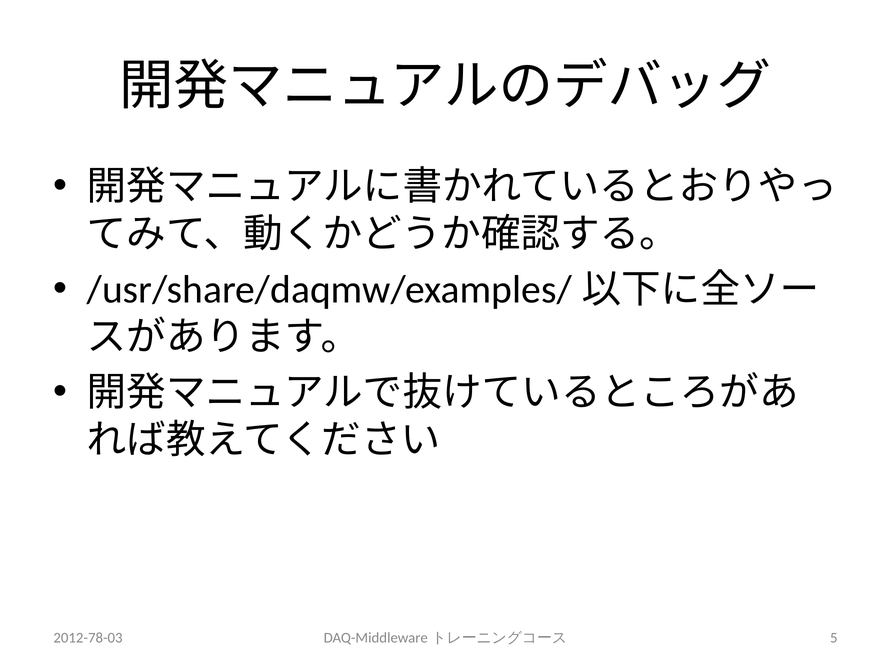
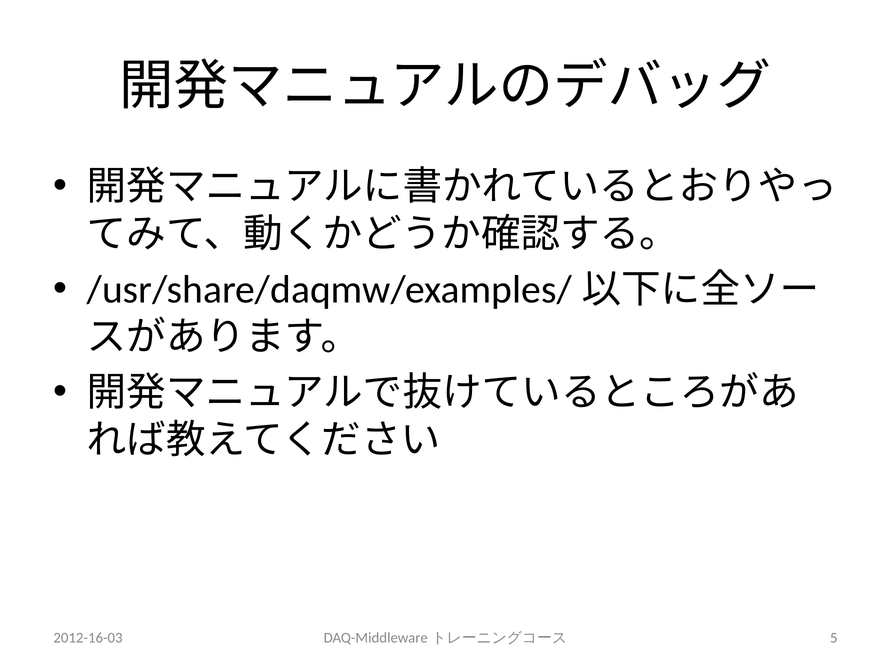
2012-78-03: 2012-78-03 -> 2012-16-03
